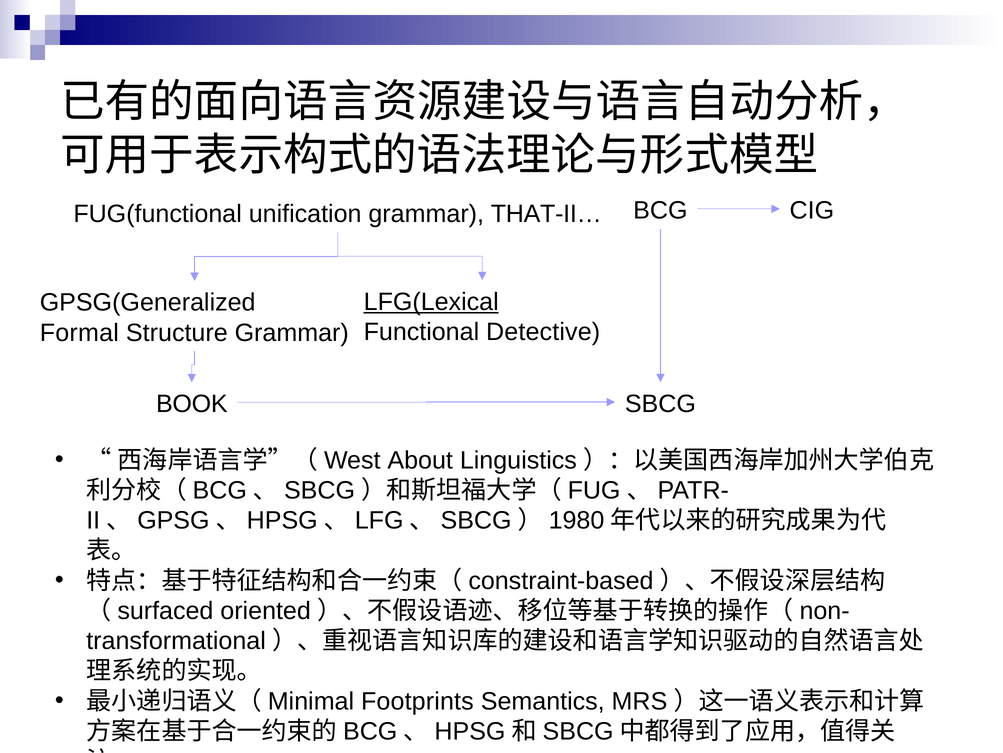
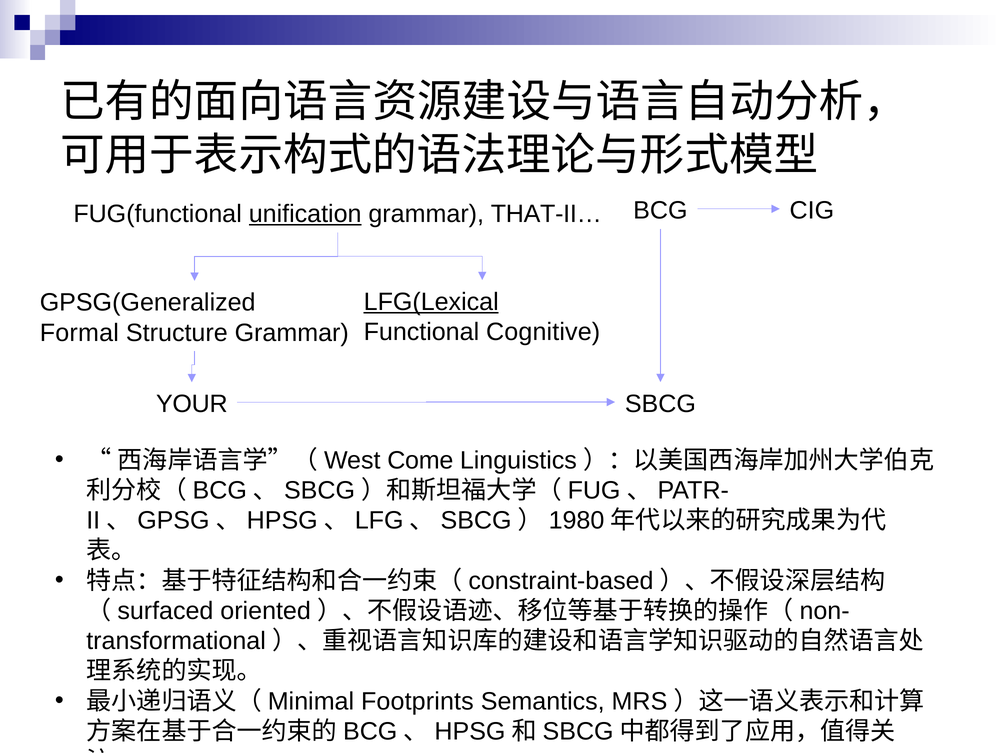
unification underline: none -> present
Detective: Detective -> Cognitive
BOOK: BOOK -> YOUR
About: About -> Come
